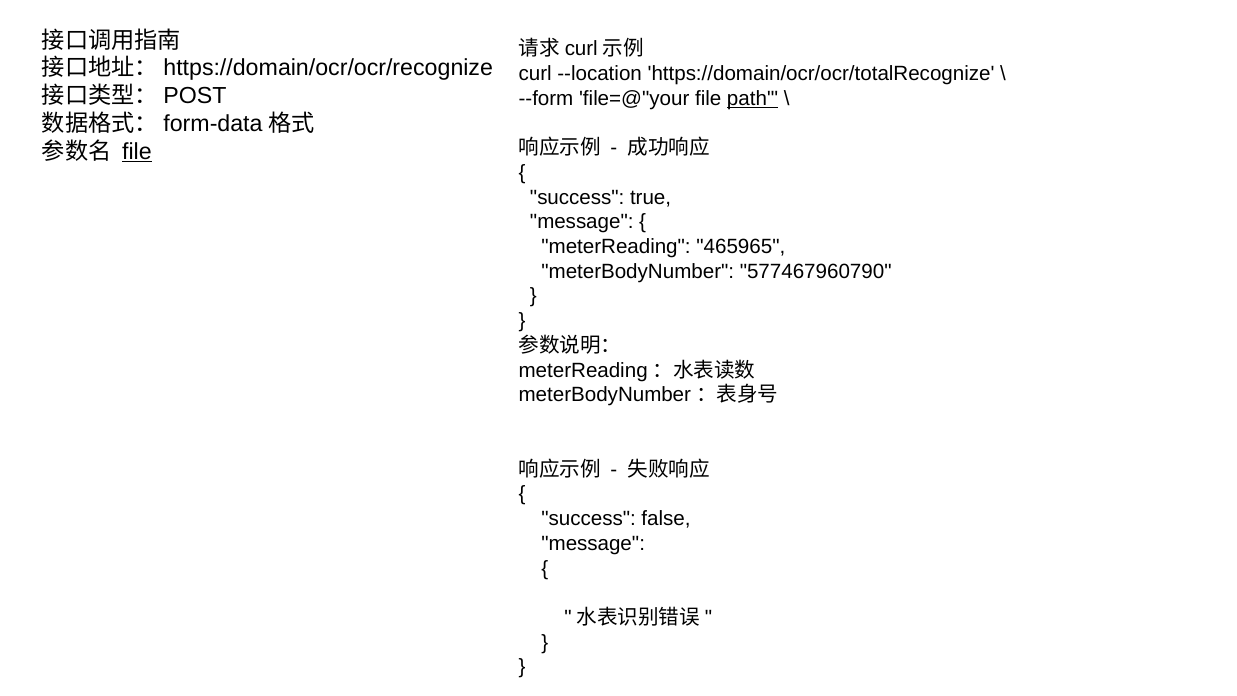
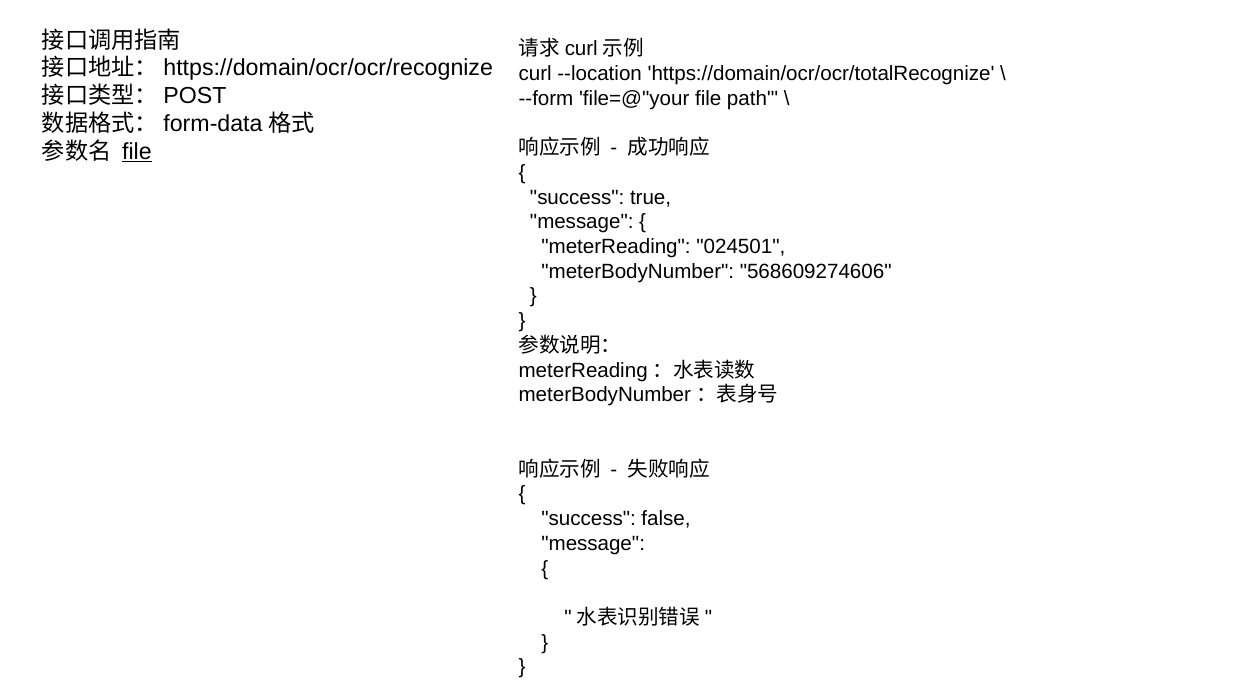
path underline: present -> none
465965: 465965 -> 024501
577467960790: 577467960790 -> 568609274606
